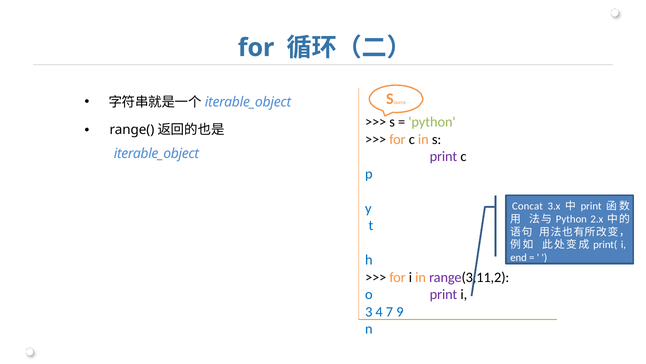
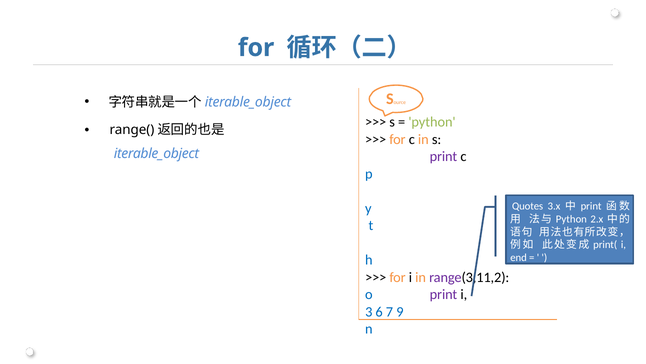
Concat: Concat -> Quotes
4: 4 -> 6
